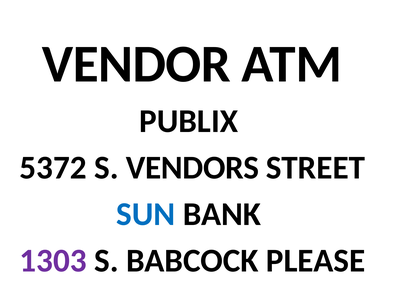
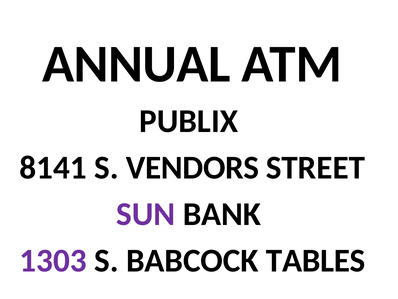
VENDOR: VENDOR -> ANNUAL
5372: 5372 -> 8141
SUN colour: blue -> purple
PLEASE: PLEASE -> TABLES
